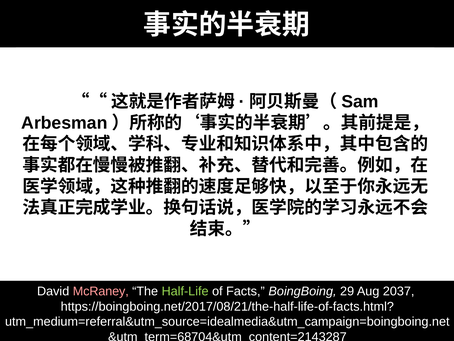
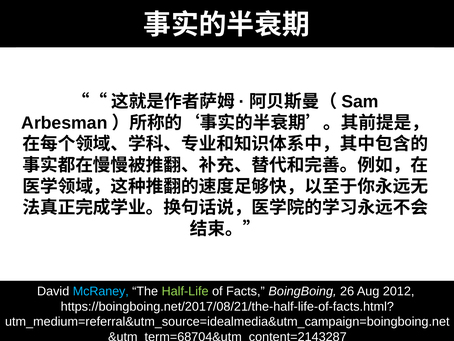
McRaney colour: pink -> light blue
29: 29 -> 26
2037: 2037 -> 2012
